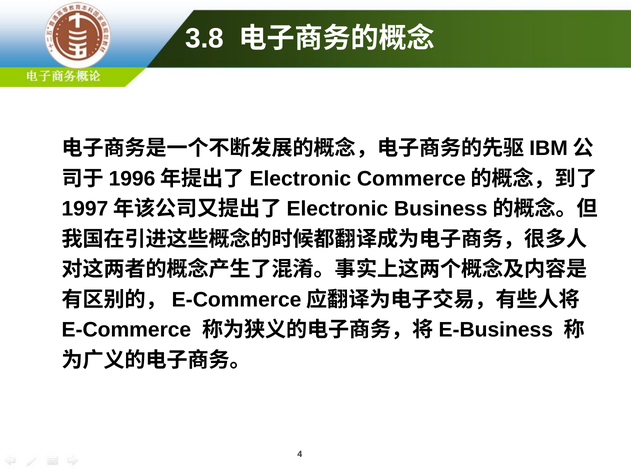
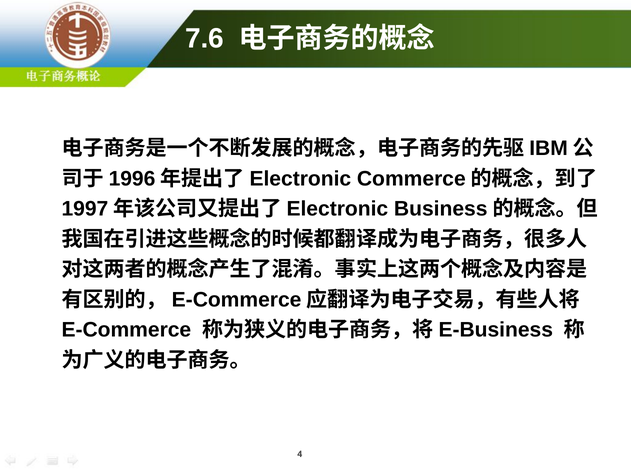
3.8: 3.8 -> 7.6
